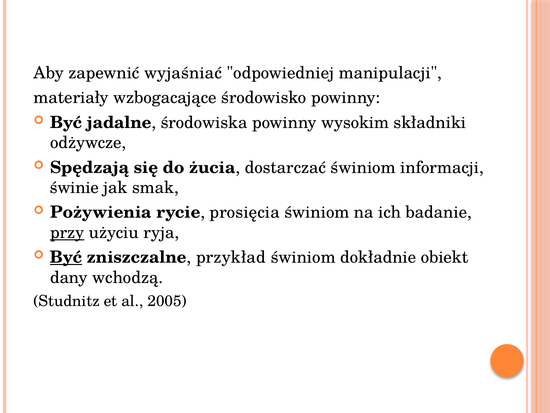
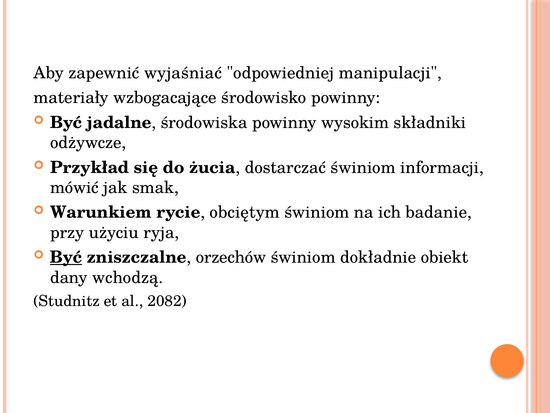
Spędzają: Spędzają -> Przykład
świnie: świnie -> mówić
Pożywienia: Pożywienia -> Warunkiem
prosięcia: prosięcia -> obciętym
przy underline: present -> none
przykład: przykład -> orzechów
2005: 2005 -> 2082
